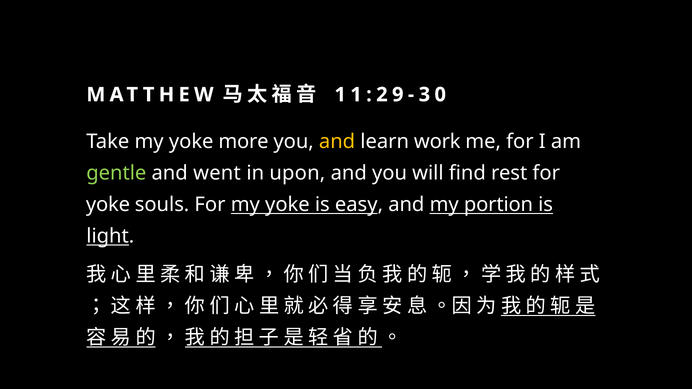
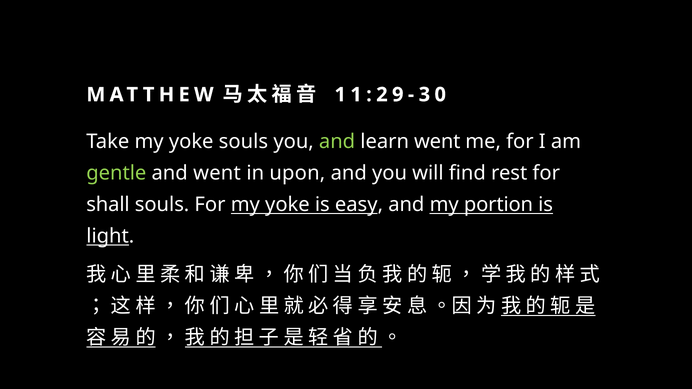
yoke more: more -> souls
and at (337, 142) colour: yellow -> light green
learn work: work -> went
yoke at (108, 205): yoke -> shall
